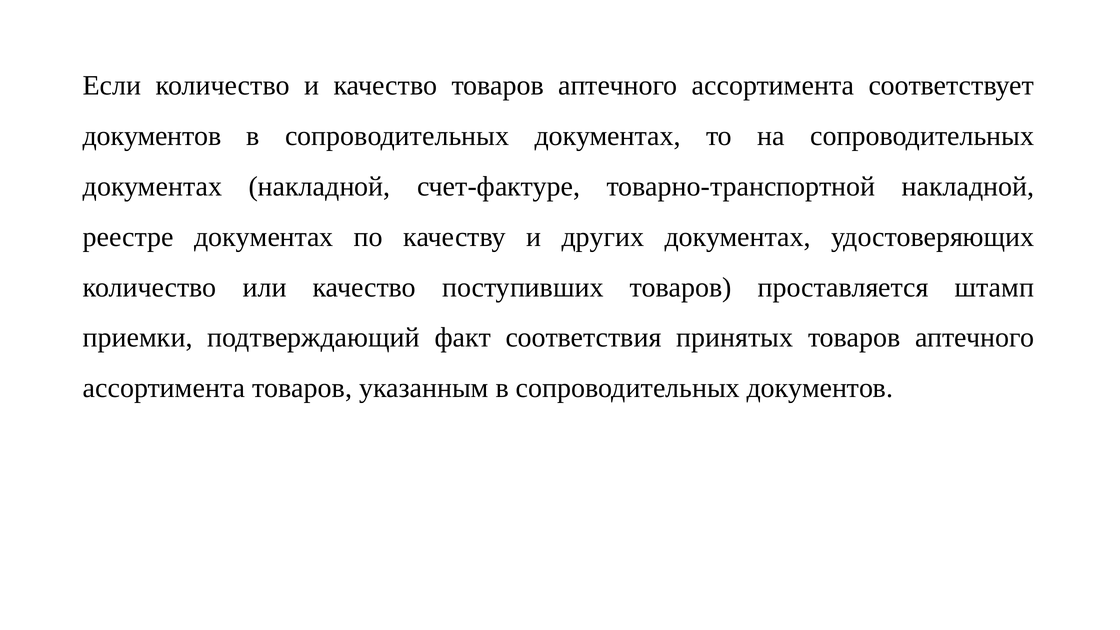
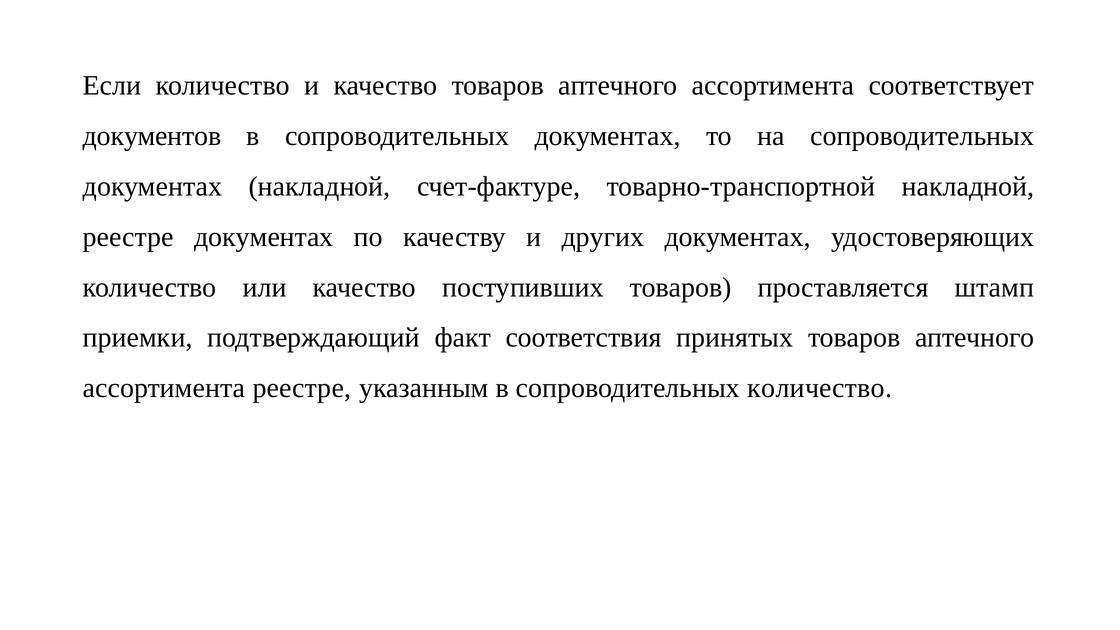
ассортимента товаров: товаров -> реестре
сопроводительных документов: документов -> количество
